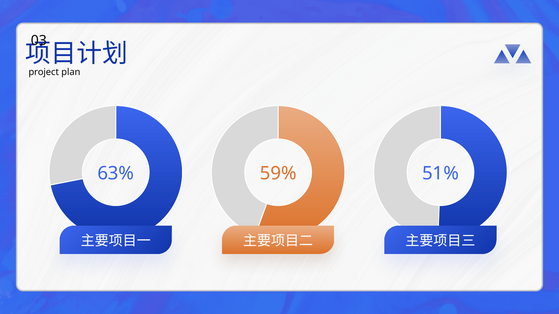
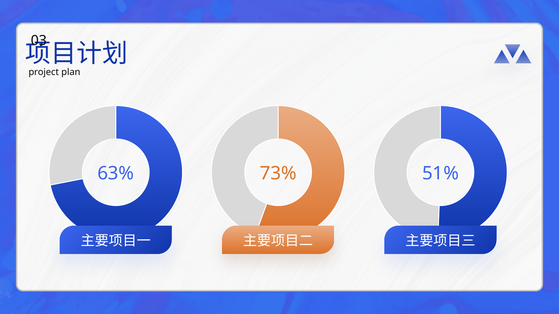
59%: 59% -> 73%
